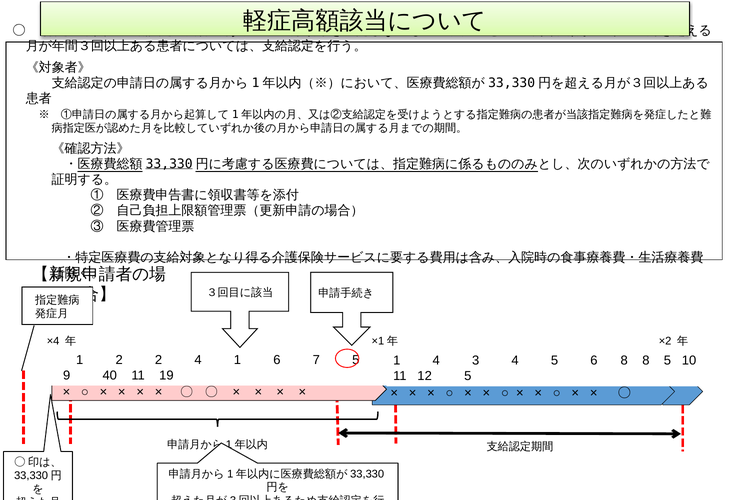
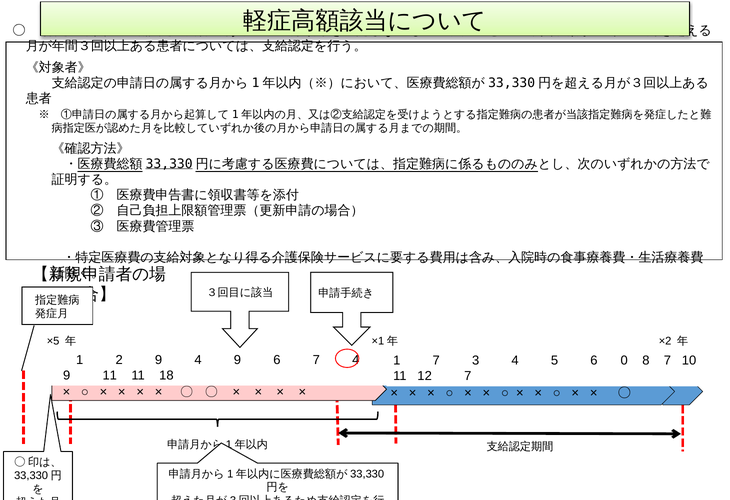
×4: ×4 -> ×5
2 2: 2 -> 9
1 at (237, 360): 1 -> 9
7 5: 5 -> 4
1 4: 4 -> 7
6 8: 8 -> 0
8 5: 5 -> 7
9 40: 40 -> 11
19: 19 -> 18
12 5: 5 -> 7
